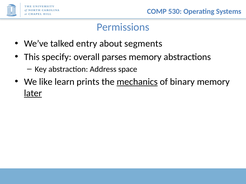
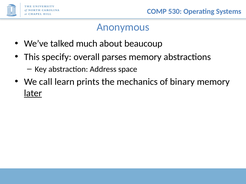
Permissions: Permissions -> Anonymous
entry: entry -> much
segments: segments -> beaucoup
like: like -> call
mechanics underline: present -> none
